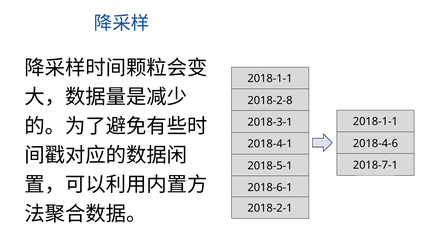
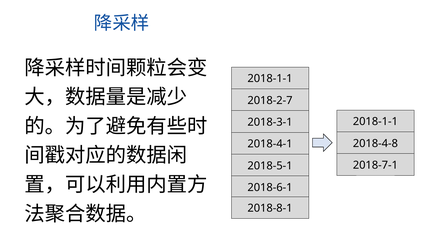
2018-2-8: 2018-2-8 -> 2018-2-7
2018-4-6: 2018-4-6 -> 2018-4-8
2018-2-1: 2018-2-1 -> 2018-8-1
